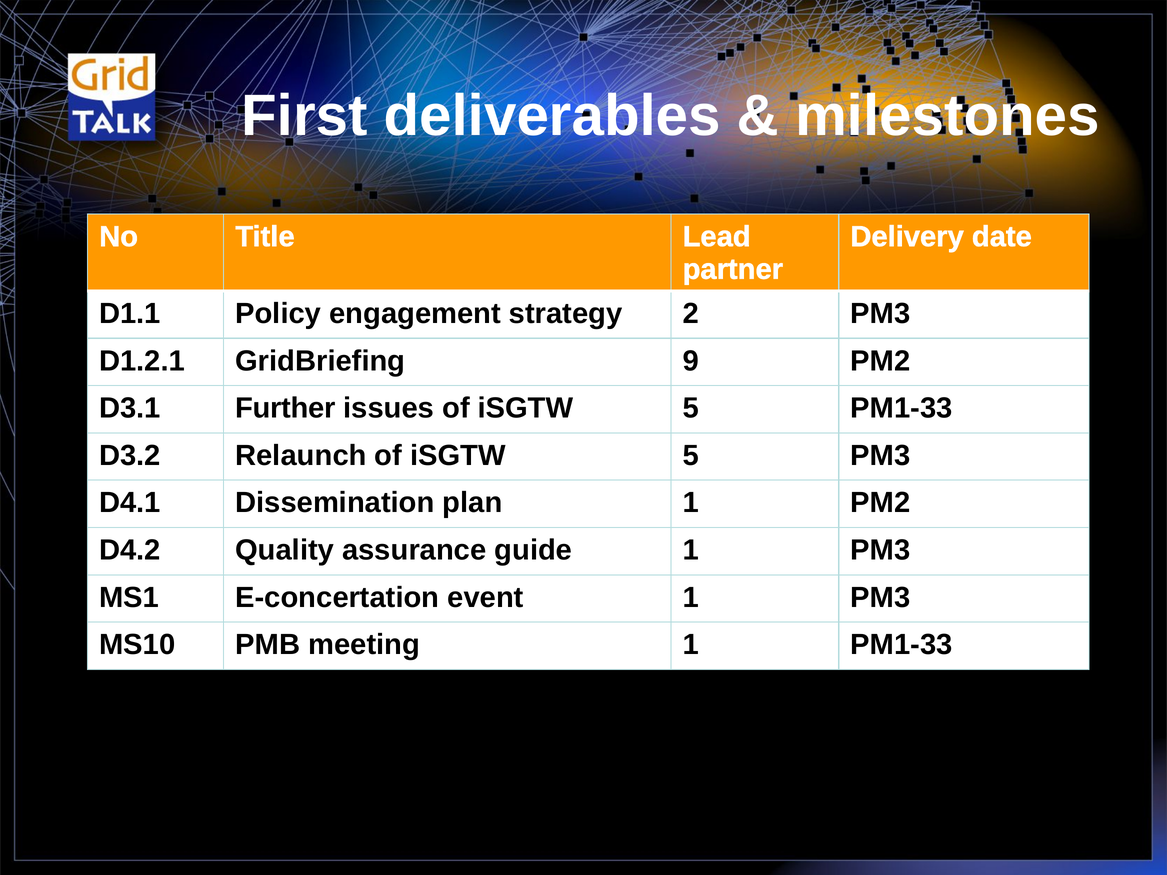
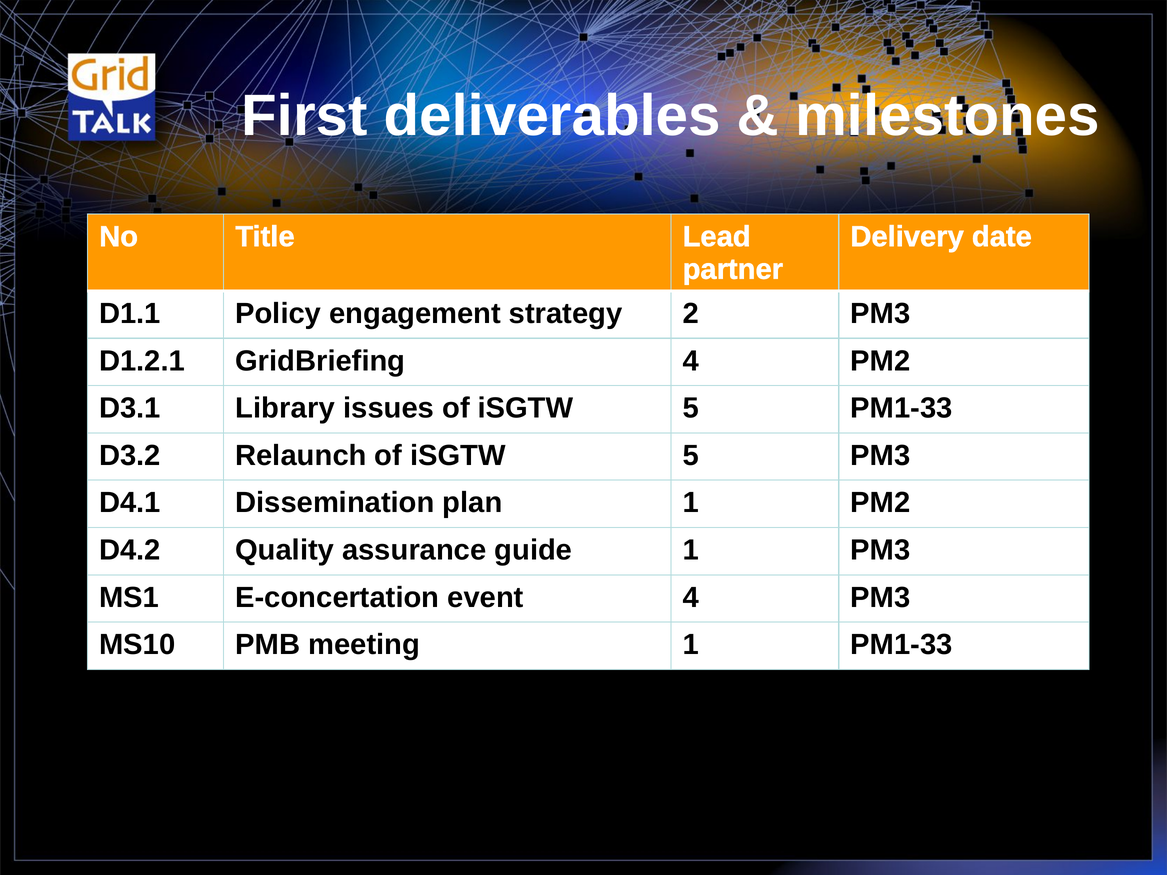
GridBriefing 9: 9 -> 4
Further: Further -> Library
event 1: 1 -> 4
